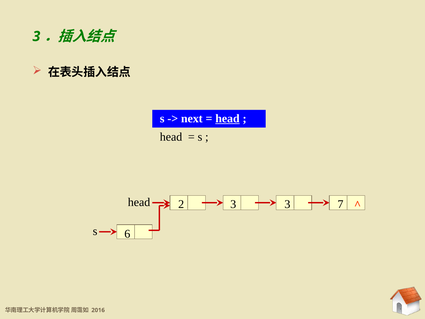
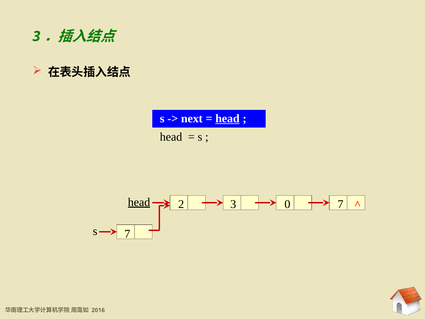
head at (139, 202) underline: none -> present
3 3: 3 -> 0
s 6: 6 -> 7
